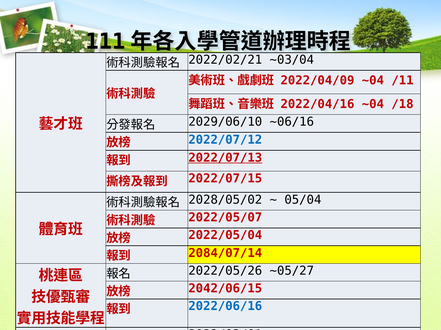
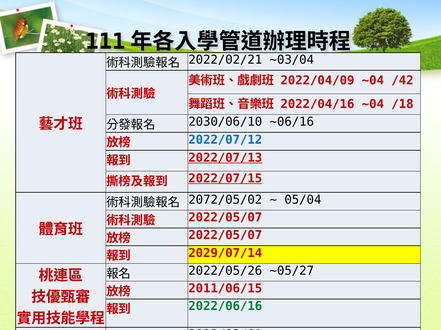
/11: /11 -> /42
2029/06/10: 2029/06/10 -> 2030/06/10
2022/07/15 underline: none -> present
2028/05/02: 2028/05/02 -> 2072/05/02
2022/05/04 at (225, 236): 2022/05/04 -> 2022/05/07
2084/07/14: 2084/07/14 -> 2029/07/14
2042/06/15: 2042/06/15 -> 2011/06/15
2022/06/16 colour: blue -> green
